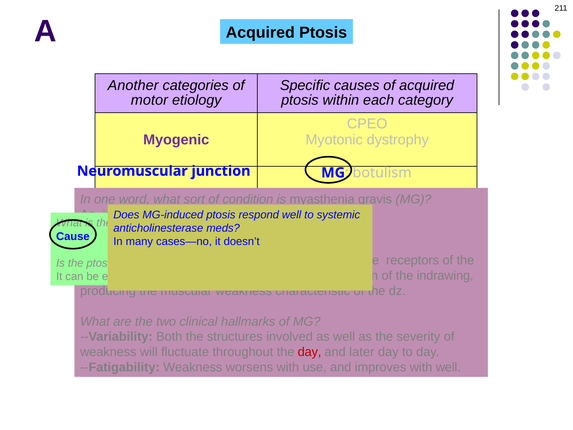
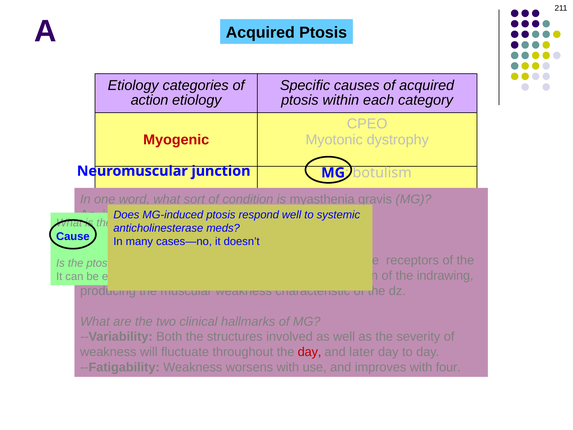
Another at (133, 85): Another -> Etiology
motor: motor -> action
Myogenic colour: purple -> red
with well: well -> four
